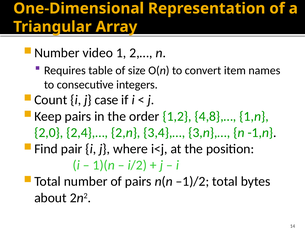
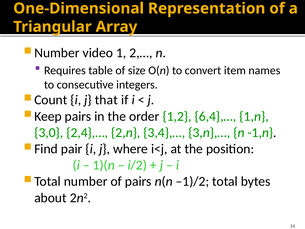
case: case -> that
4,8},…: 4,8},… -> 6,4},…
2,0: 2,0 -> 3,0
